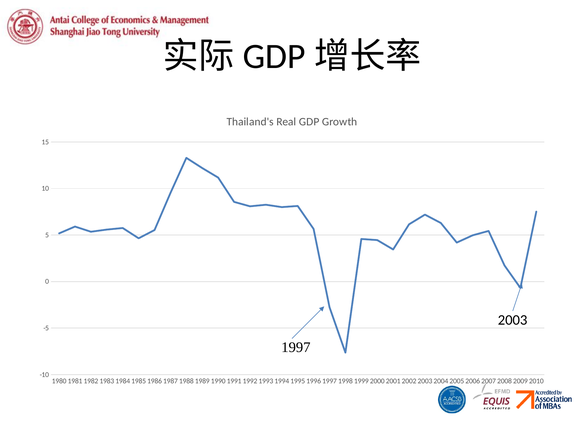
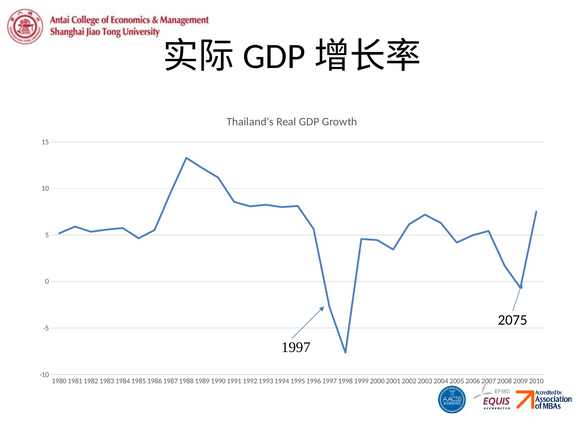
2003: 2003 -> 2075
